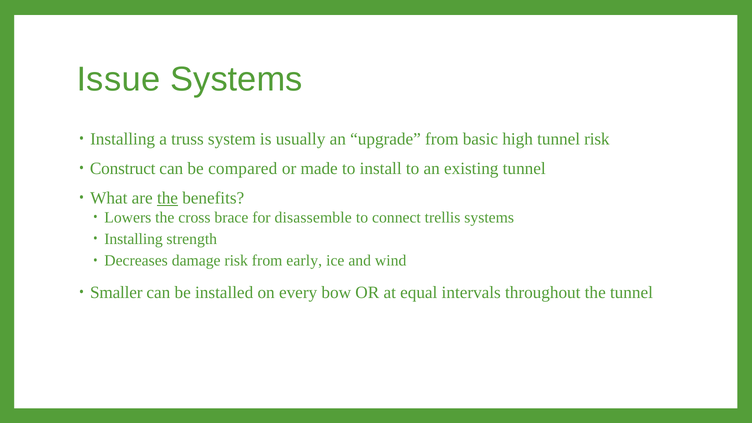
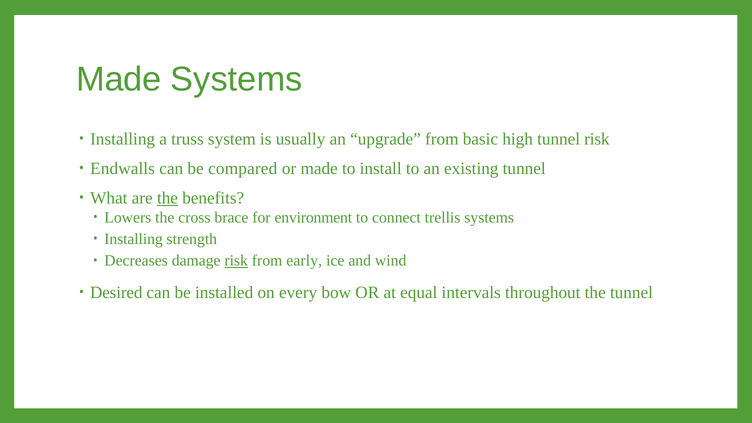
Issue at (118, 79): Issue -> Made
Construct: Construct -> Endwalls
disassemble: disassemble -> environment
risk at (236, 261) underline: none -> present
Smaller: Smaller -> Desired
